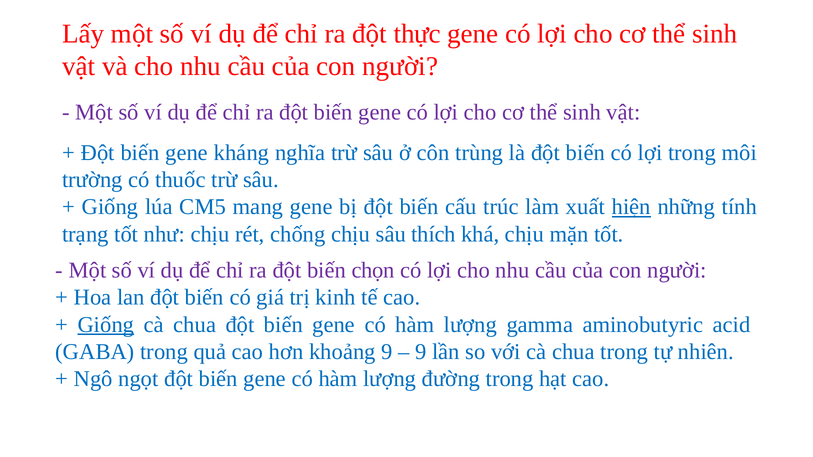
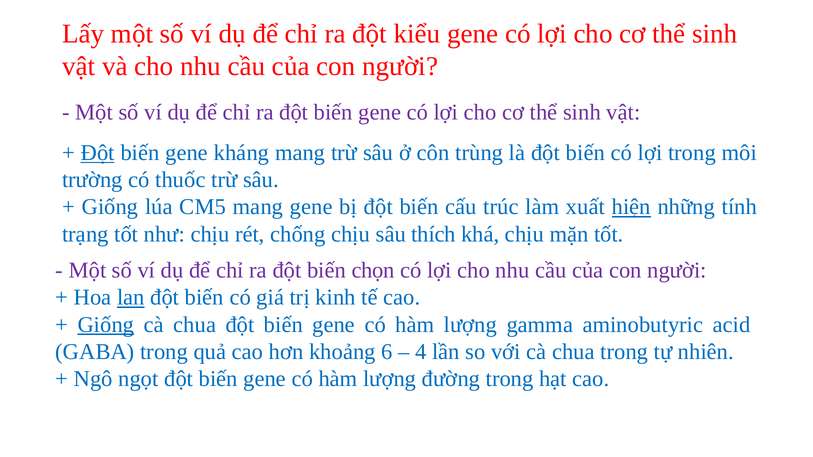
thực: thực -> kiểu
Đột at (98, 153) underline: none -> present
kháng nghĩa: nghĩa -> mang
lan underline: none -> present
khoảng 9: 9 -> 6
9 at (421, 352): 9 -> 4
